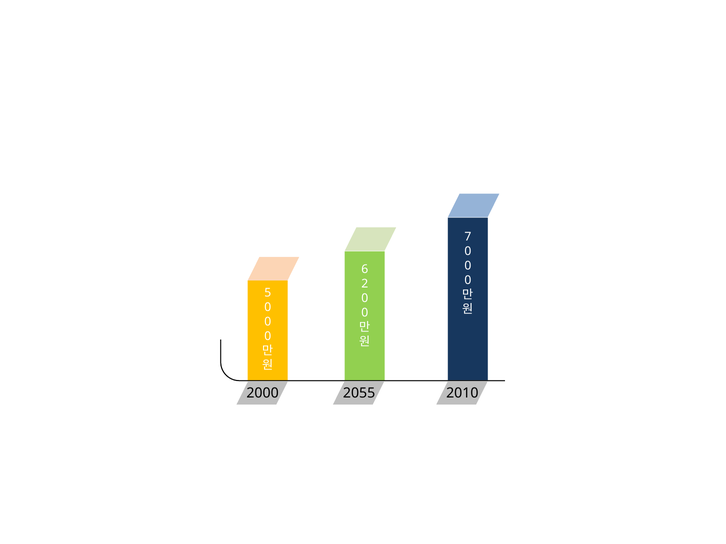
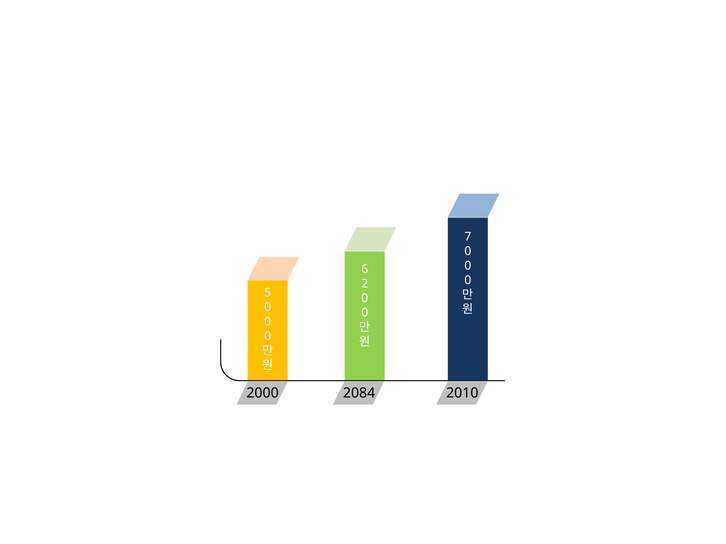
2055: 2055 -> 2084
